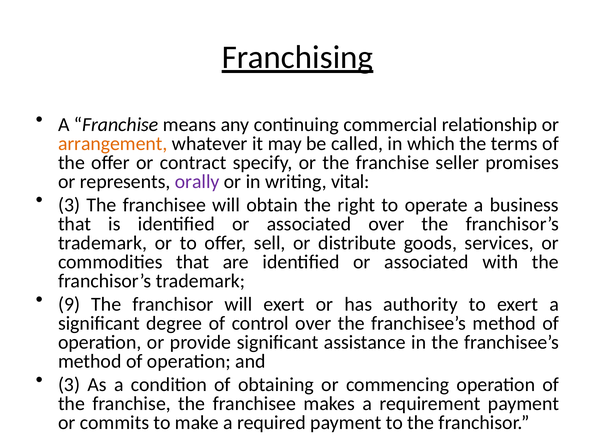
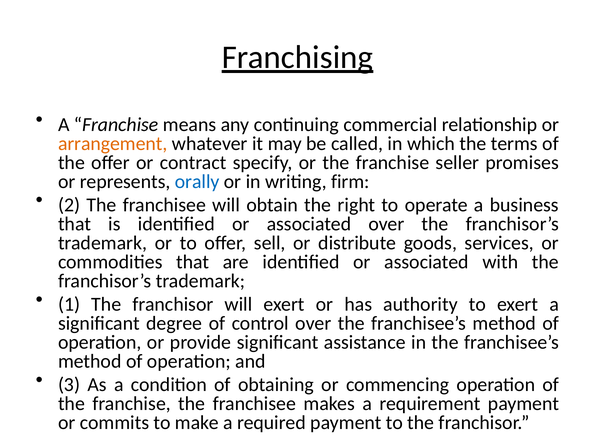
orally colour: purple -> blue
vital: vital -> firm
3 at (69, 205): 3 -> 2
9: 9 -> 1
